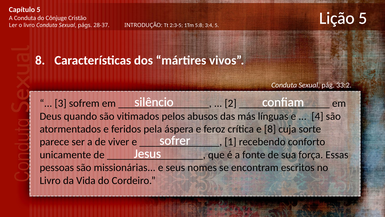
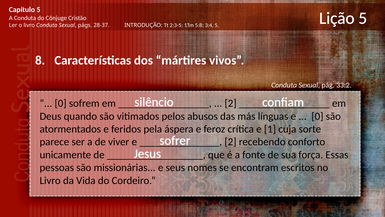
3 at (61, 103): 3 -> 0
4 at (317, 116): 4 -> 0
e 8: 8 -> 1
1 at (230, 142): 1 -> 2
